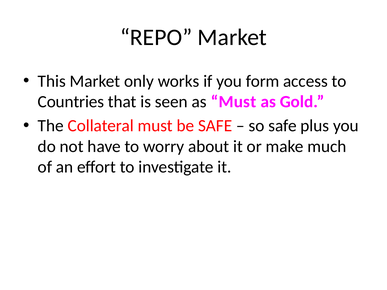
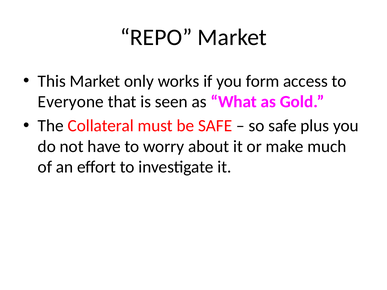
Countries: Countries -> Everyone
as Must: Must -> What
